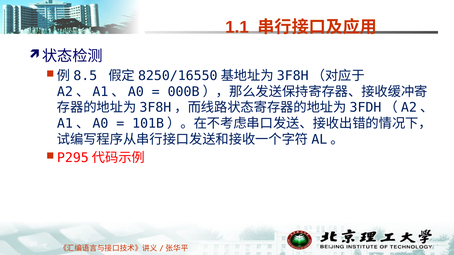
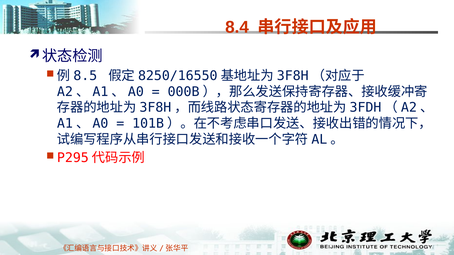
1.1: 1.1 -> 8.4
